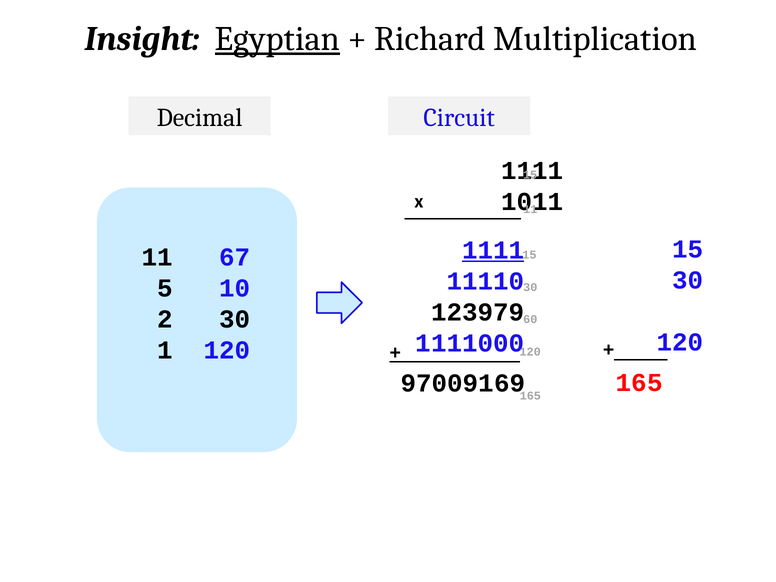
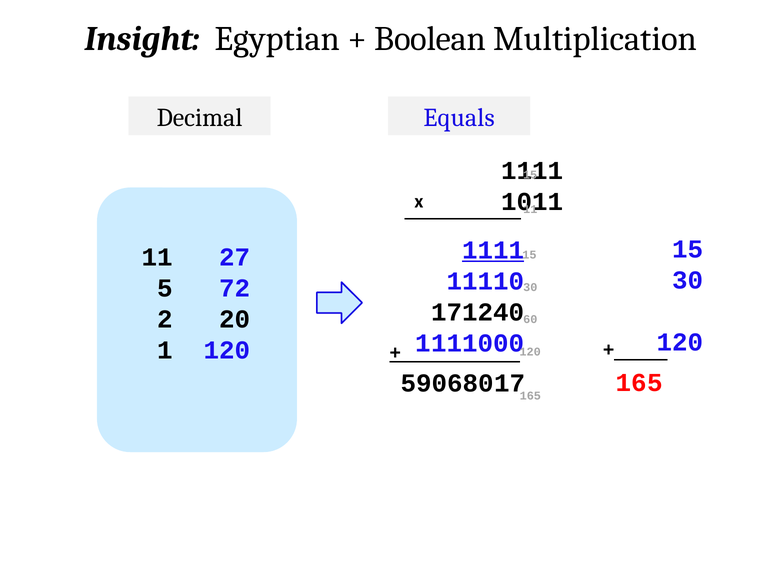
Egyptian underline: present -> none
Richard: Richard -> Boolean
Circuit: Circuit -> Equals
67: 67 -> 27
10: 10 -> 72
123979: 123979 -> 171240
2 30: 30 -> 20
97009169: 97009169 -> 59068017
